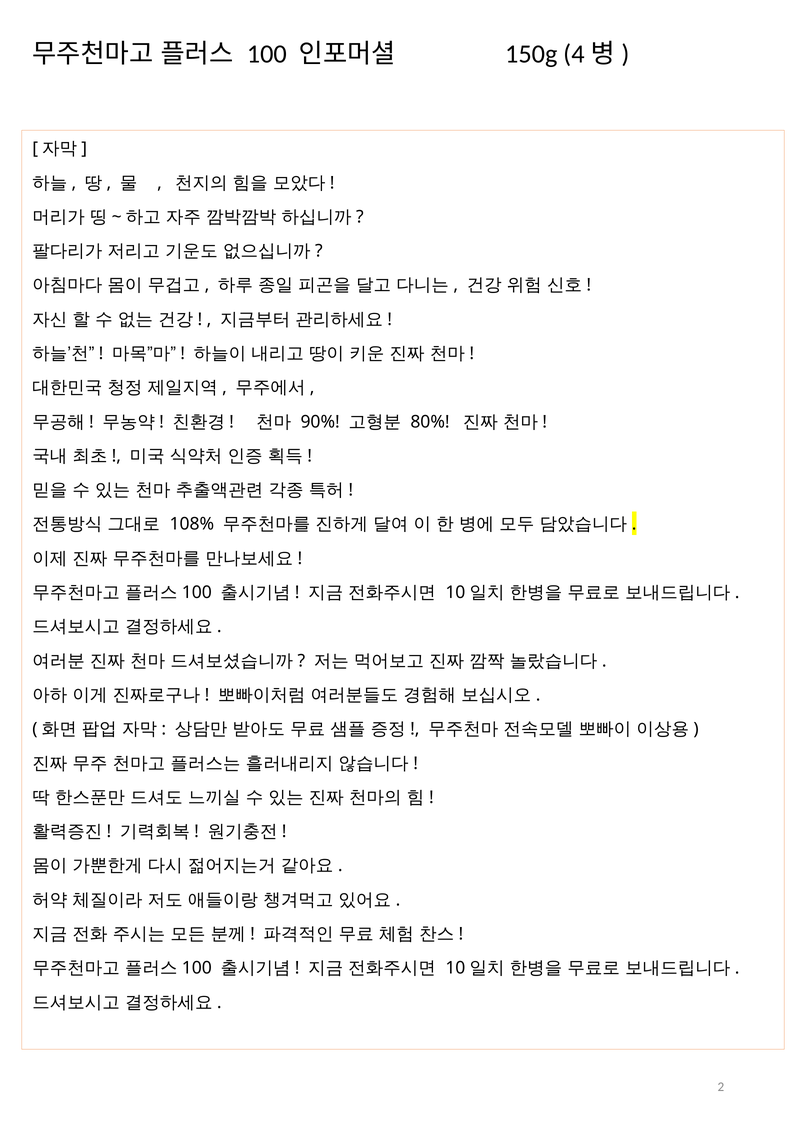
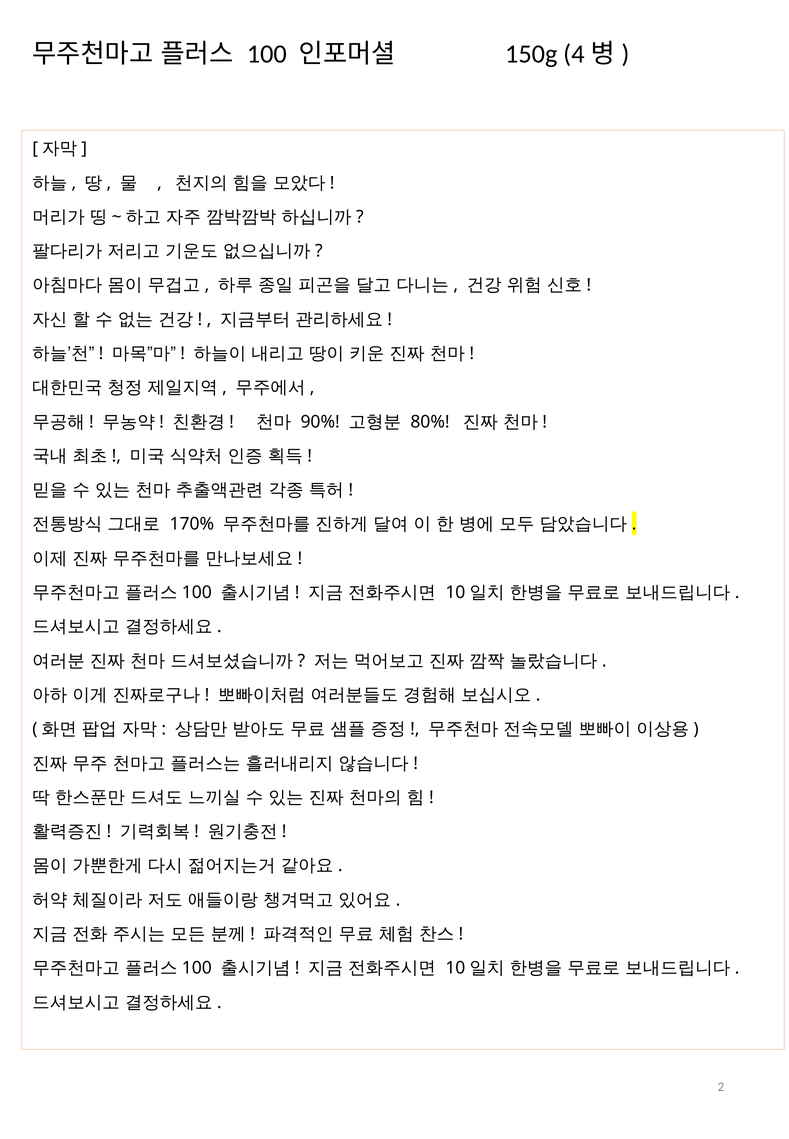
108%: 108% -> 170%
